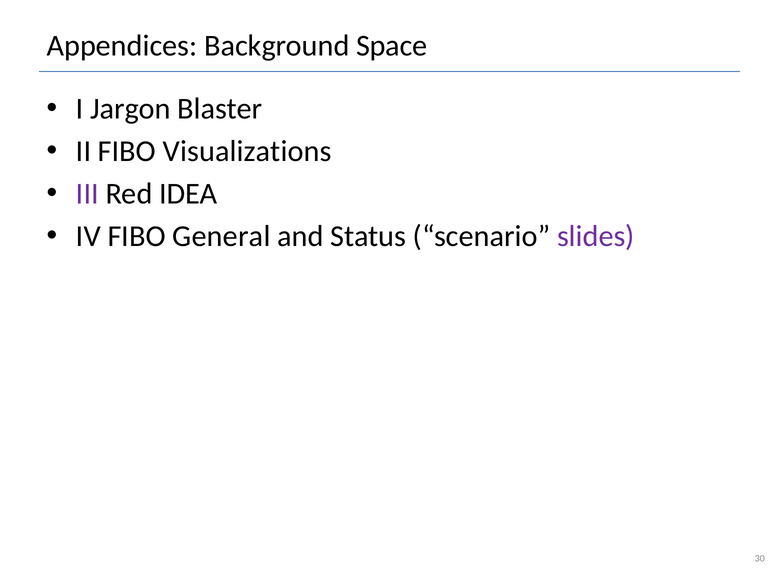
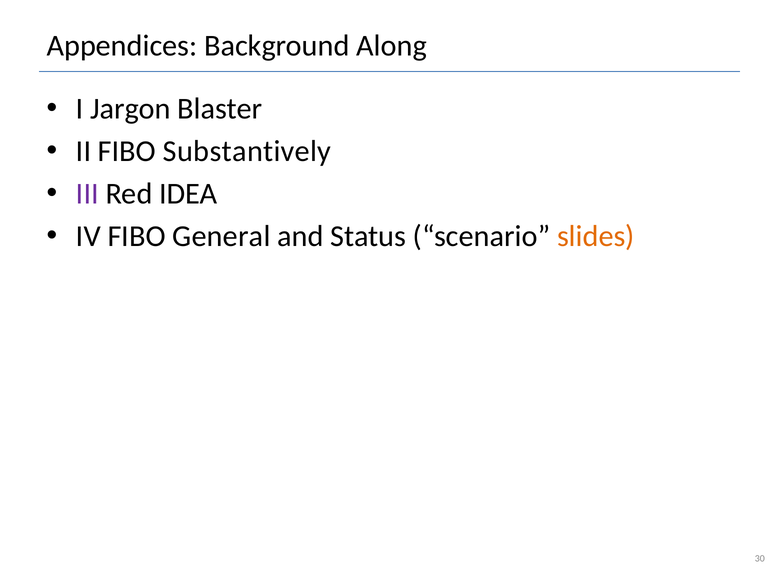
Space: Space -> Along
Visualizations: Visualizations -> Substantively
slides colour: purple -> orange
